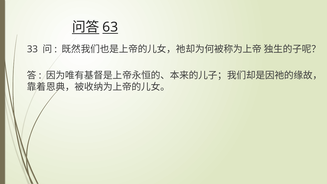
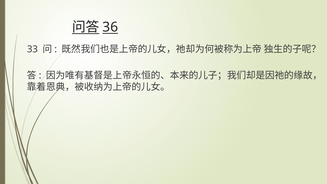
63: 63 -> 36
